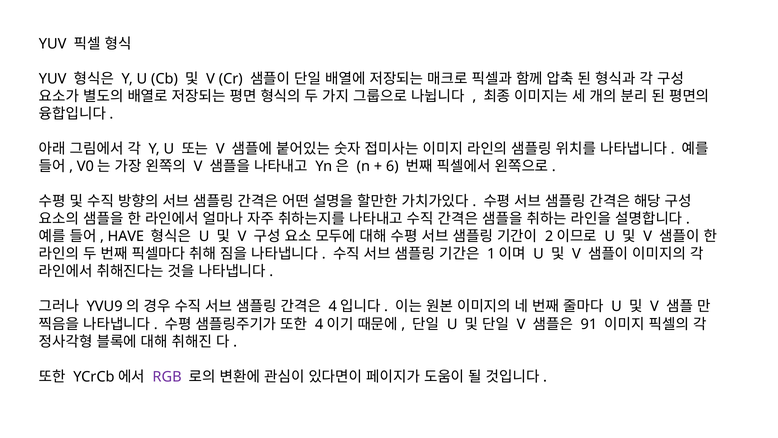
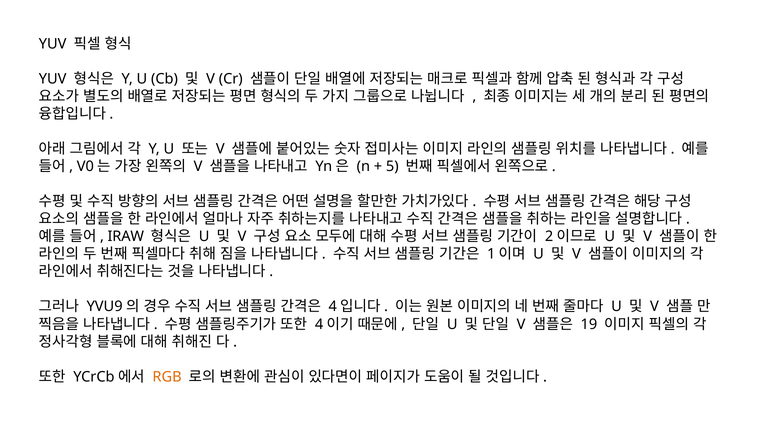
6: 6 -> 5
HAVE: HAVE -> IRAW
91: 91 -> 19
RGB colour: purple -> orange
